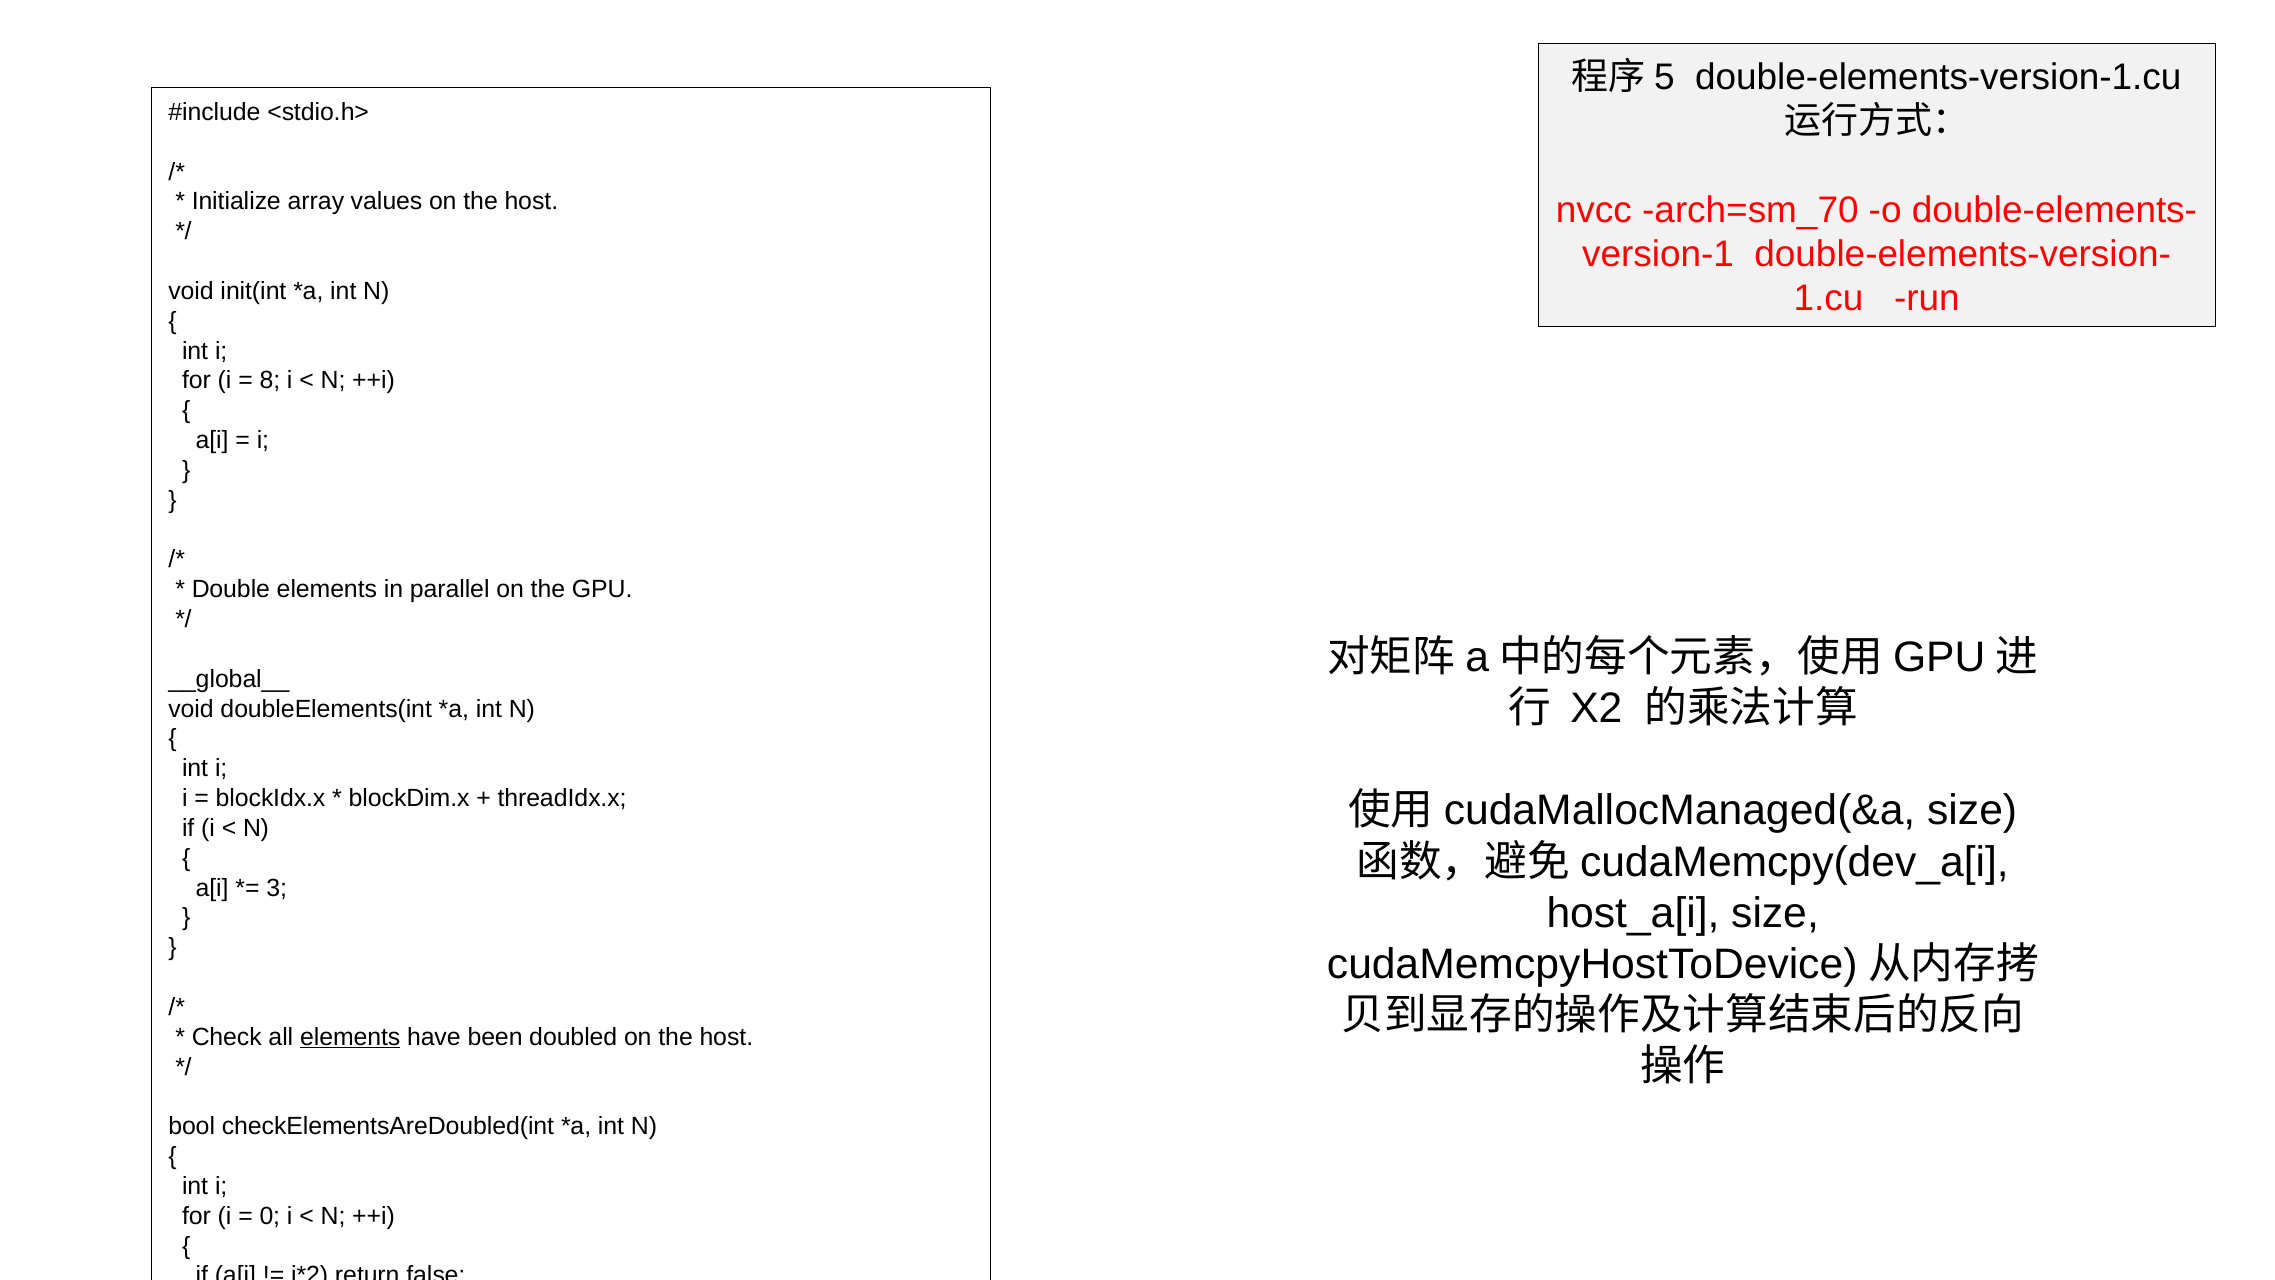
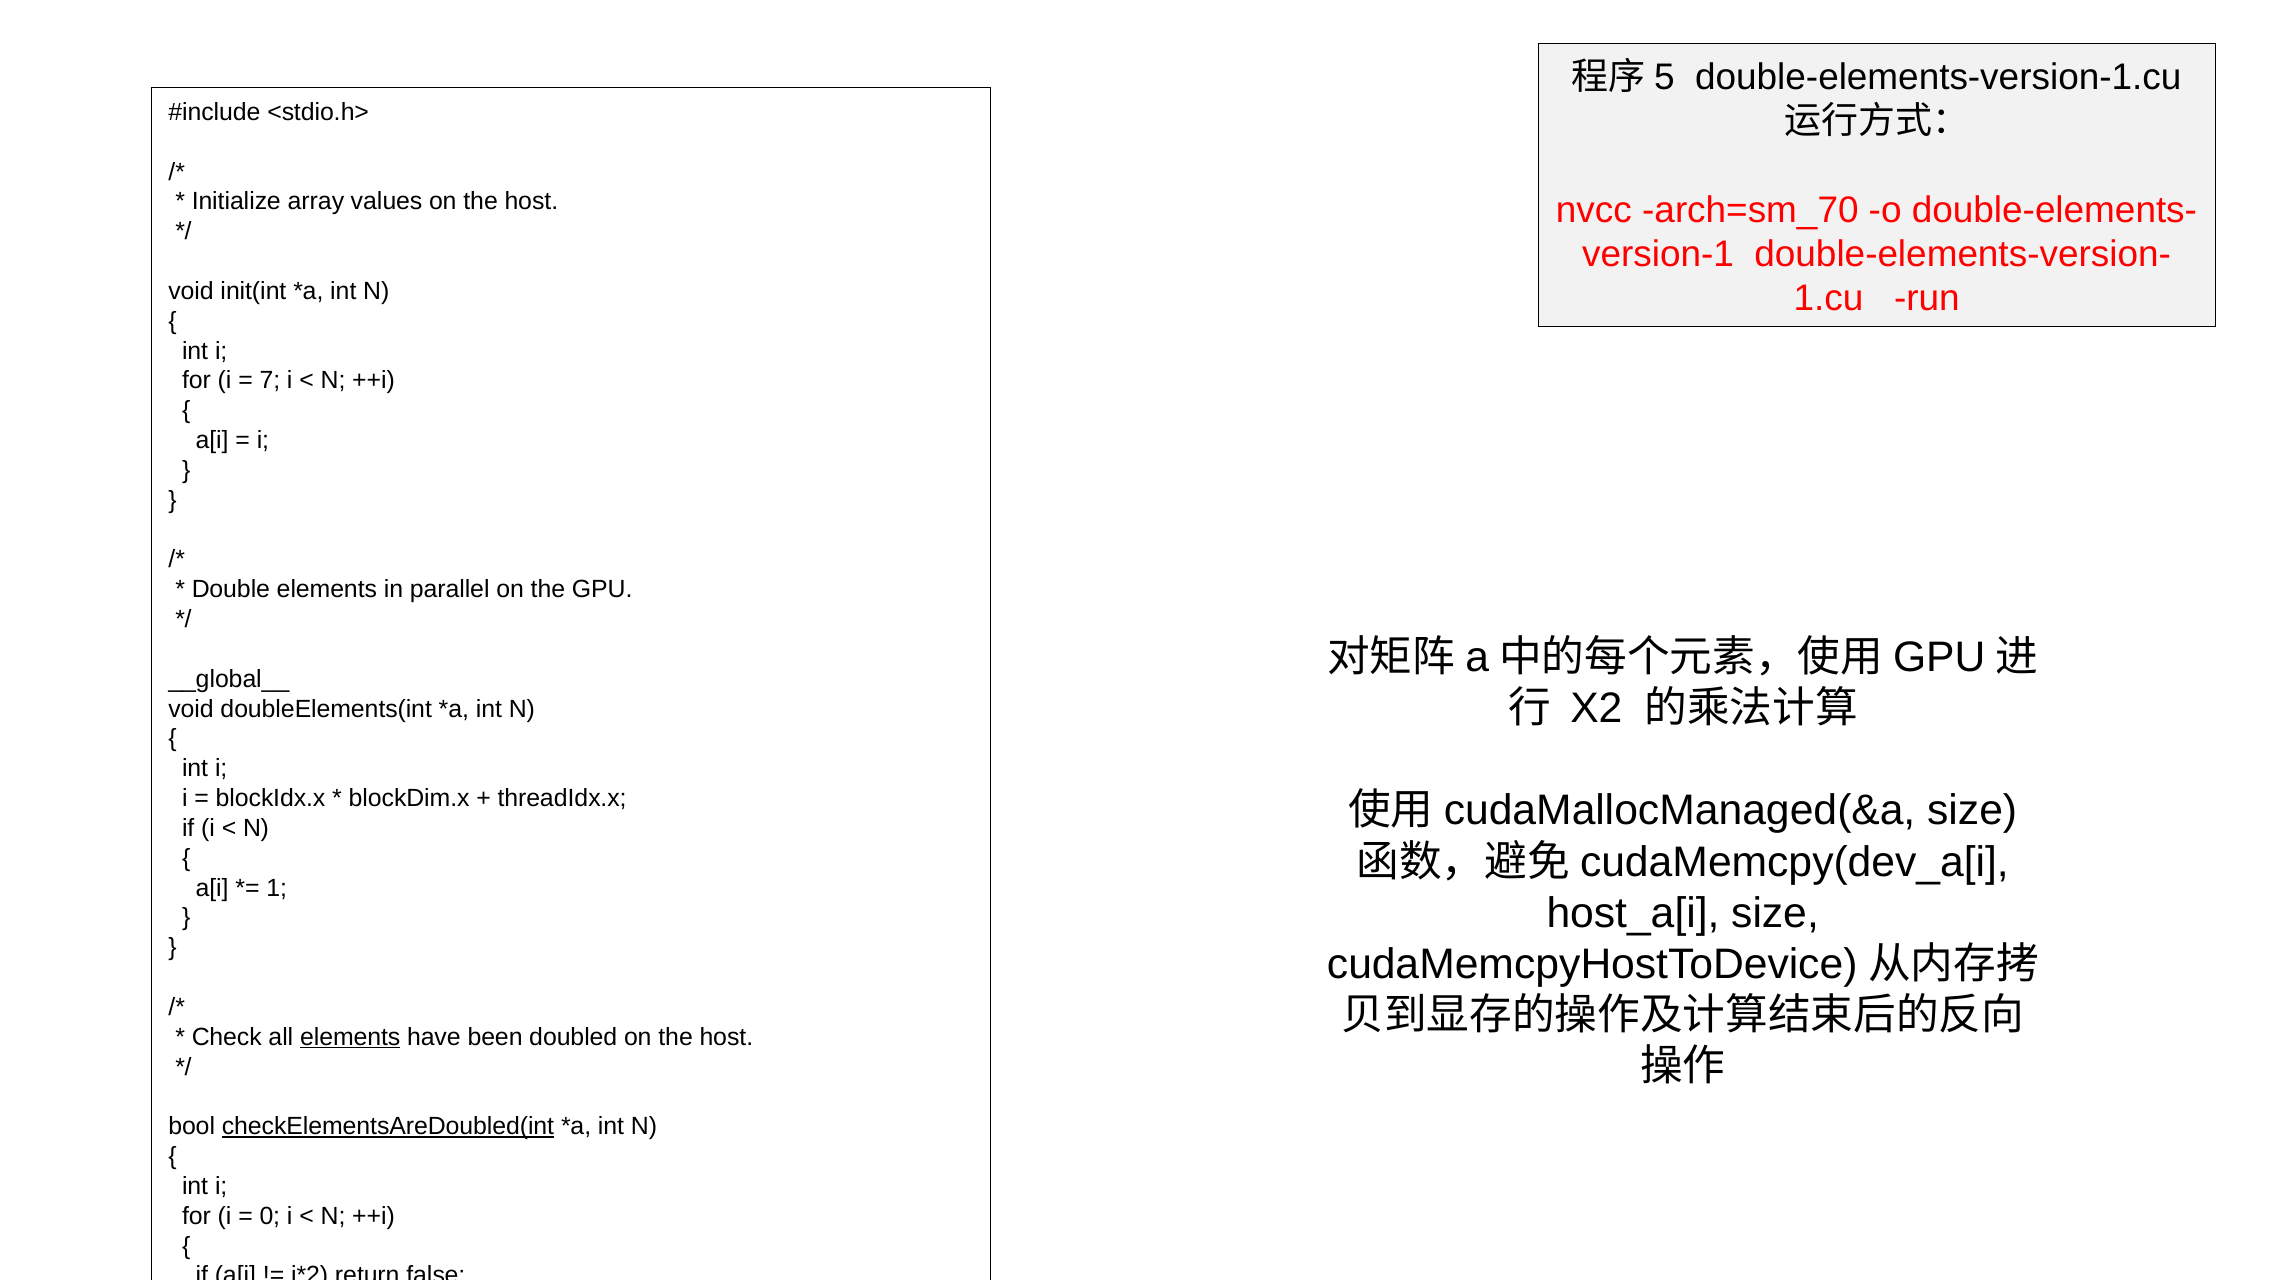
8: 8 -> 7
3 at (277, 888): 3 -> 1
checkElementsAreDoubled(int underline: none -> present
